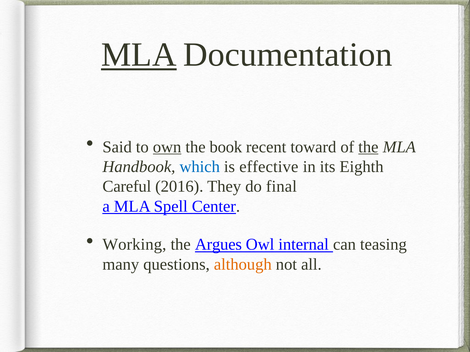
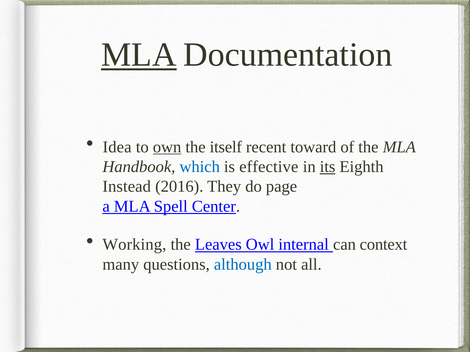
Said: Said -> Idea
book: book -> itself
the at (368, 147) underline: present -> none
its underline: none -> present
Careful: Careful -> Instead
final: final -> page
Argues: Argues -> Leaves
teasing: teasing -> context
although colour: orange -> blue
